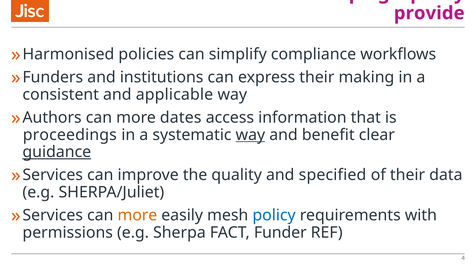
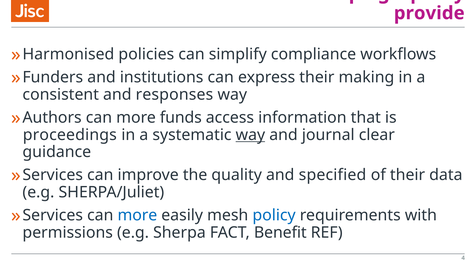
applicable: applicable -> responses
dates: dates -> funds
benefit: benefit -> journal
guidance underline: present -> none
more at (137, 215) colour: orange -> blue
Funder: Funder -> Benefit
